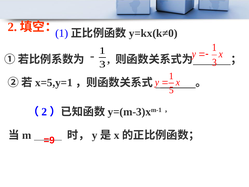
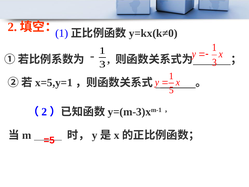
=9: =9 -> =5
